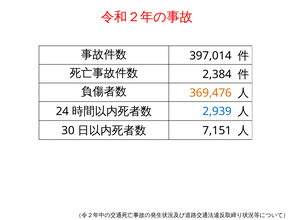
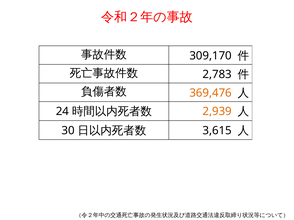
397,014: 397,014 -> 309,170
2,384: 2,384 -> 2,783
2,939 colour: blue -> orange
7,151: 7,151 -> 3,615
